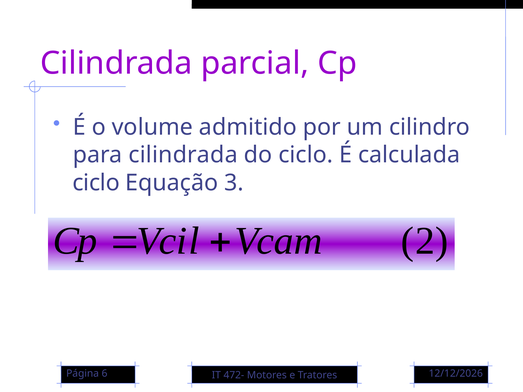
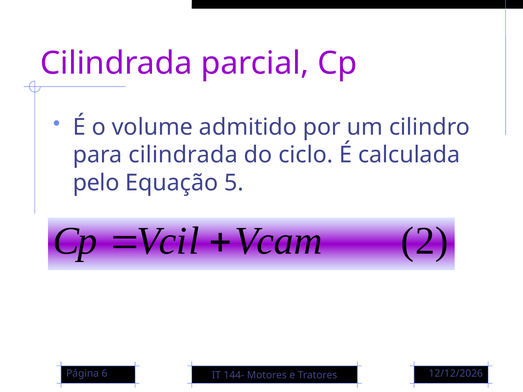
ciclo at (96, 183): ciclo -> pelo
3: 3 -> 5
472-: 472- -> 144-
